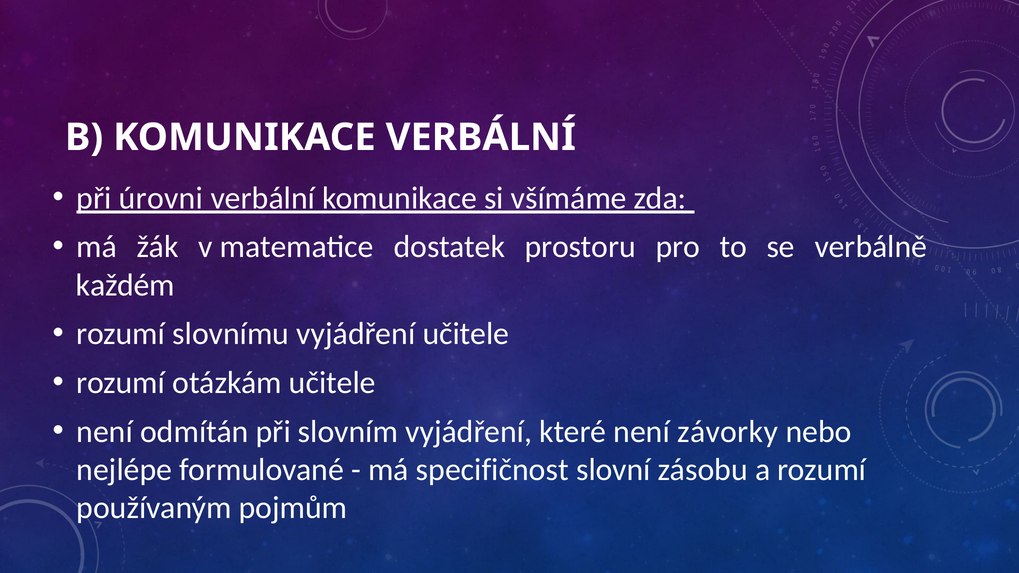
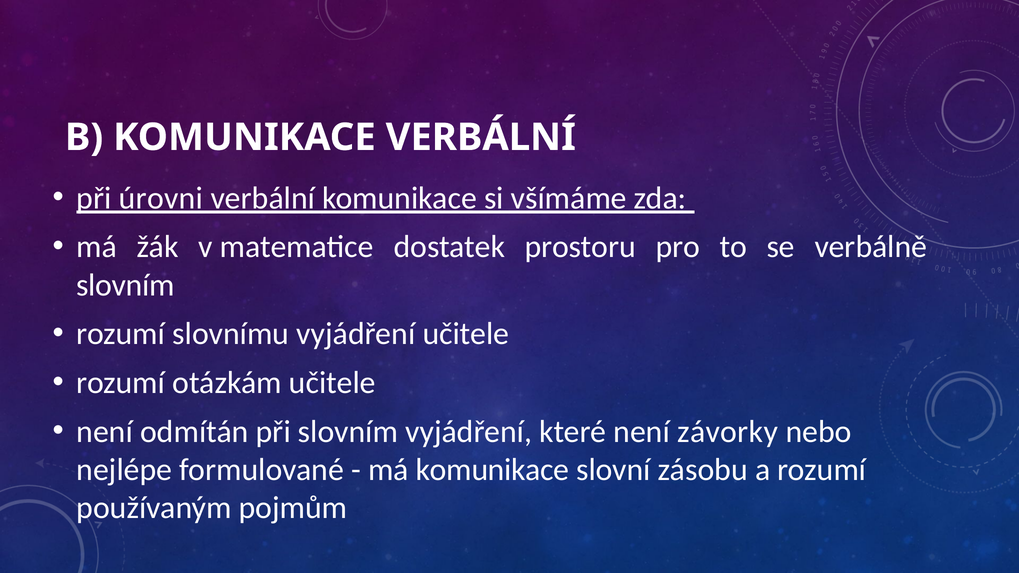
každém at (125, 285): každém -> slovním
má specifičnost: specifičnost -> komunikace
